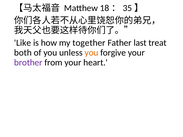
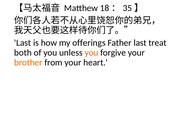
Like at (23, 43): Like -> Last
together: together -> offerings
brother colour: purple -> orange
